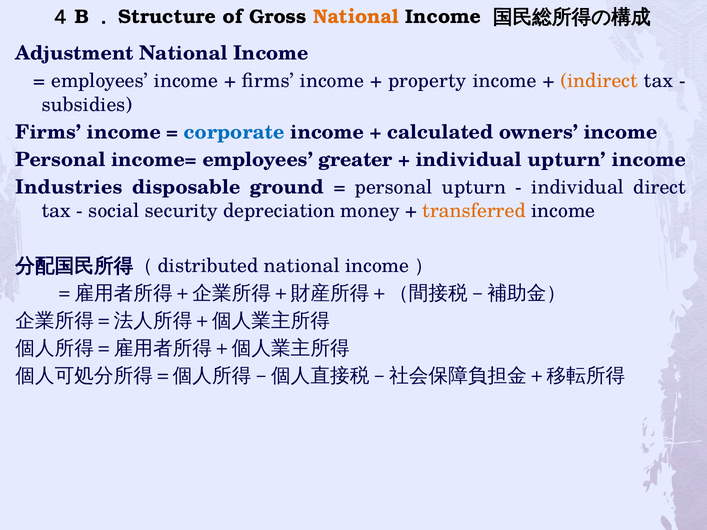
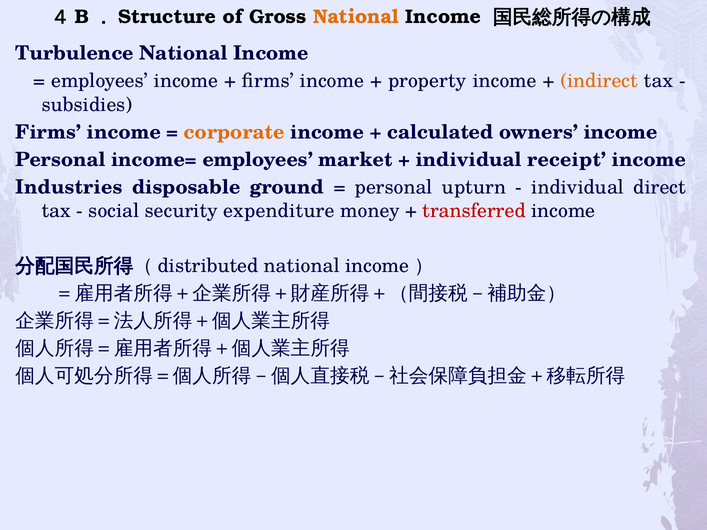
Adjustment: Adjustment -> Turbulence
corporate colour: blue -> orange
greater: greater -> market
individual upturn: upturn -> receipt
depreciation: depreciation -> expenditure
transferred colour: orange -> red
